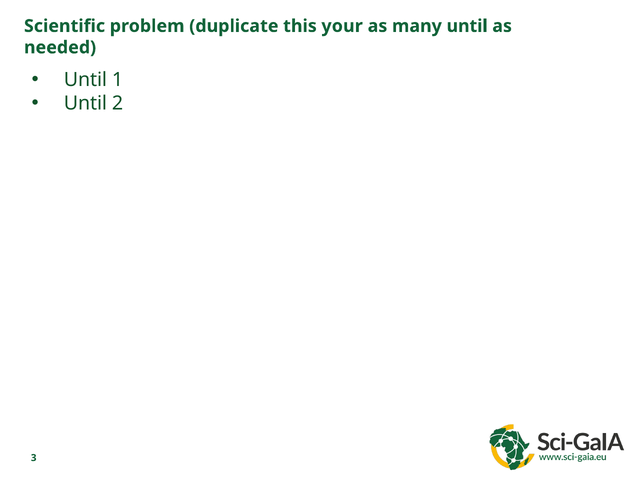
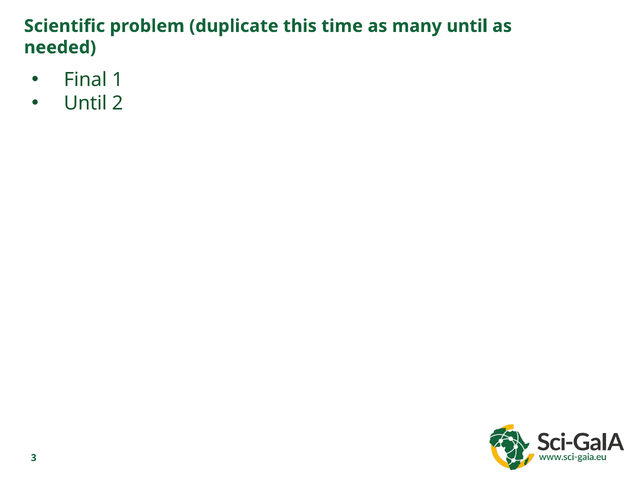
your: your -> time
Until at (85, 80): Until -> Final
